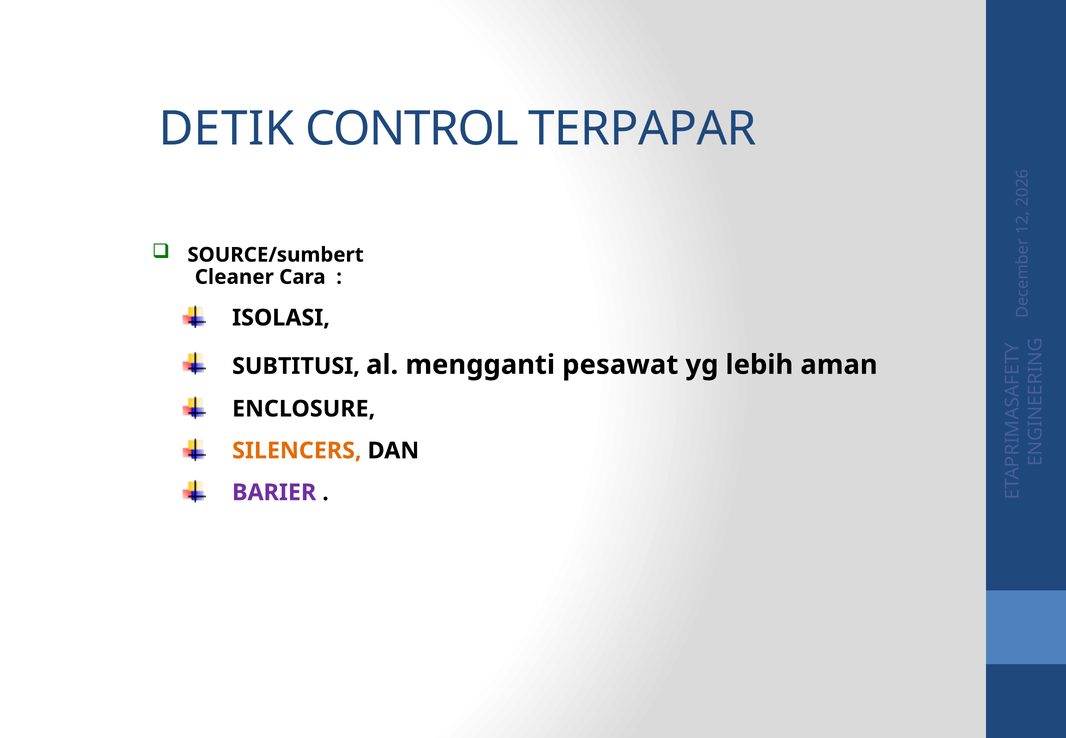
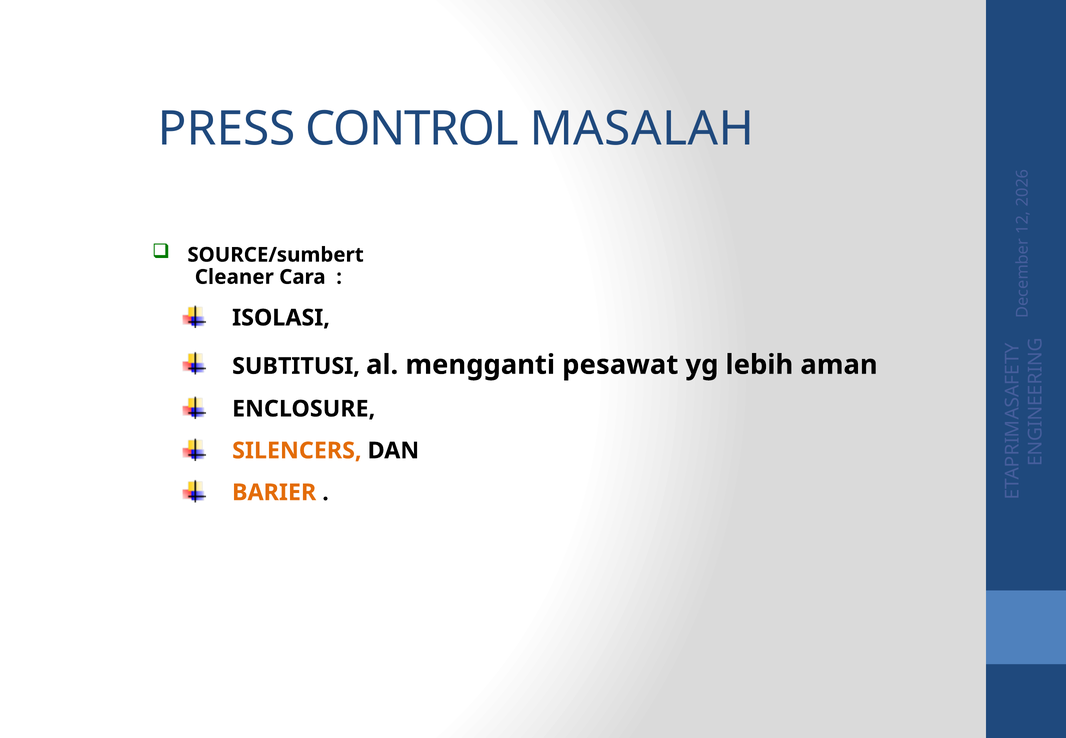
DETIK: DETIK -> PRESS
TERPAPAR: TERPAPAR -> MASALAH
BARIER colour: purple -> orange
